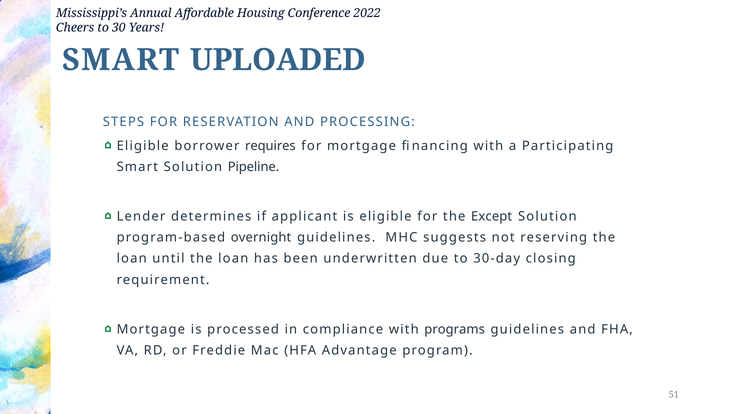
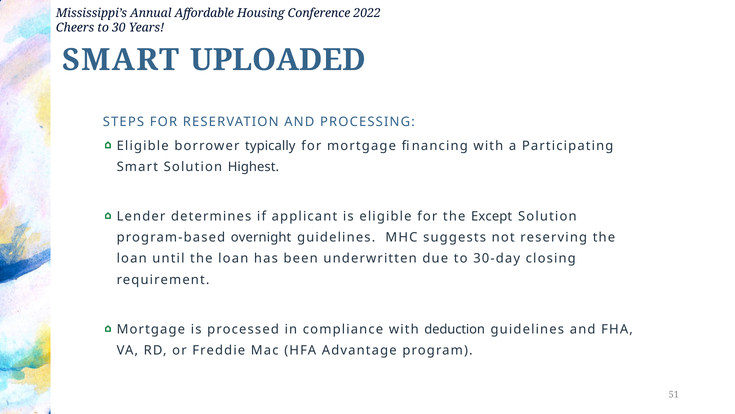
requires: requires -> typically
Pipeline: Pipeline -> Highest
programs: programs -> deduction
